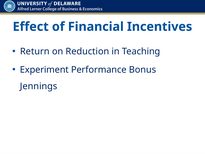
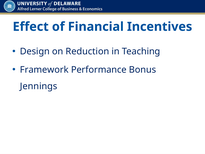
Return: Return -> Design
Experiment: Experiment -> Framework
